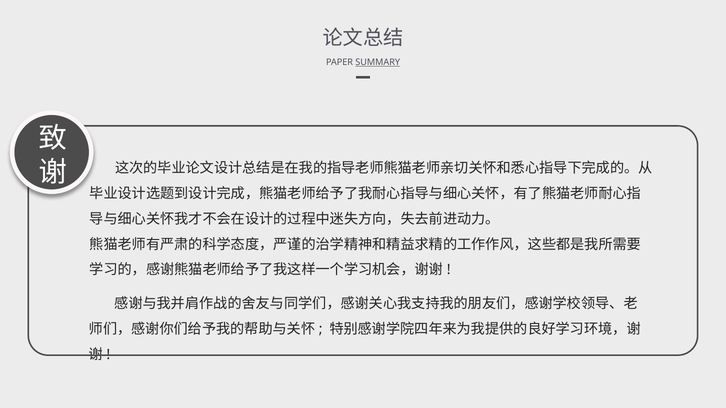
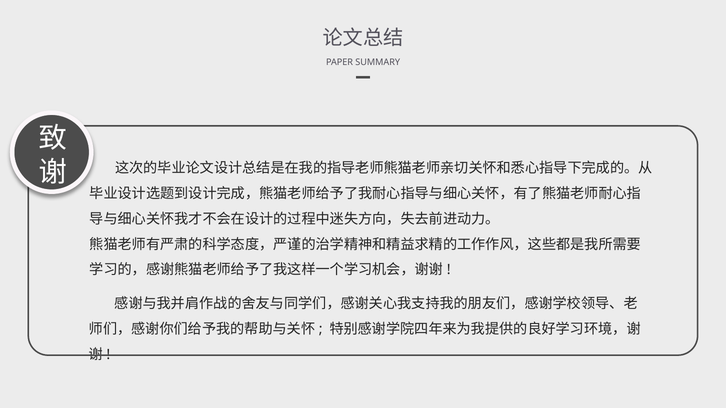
SUMMARY underline: present -> none
